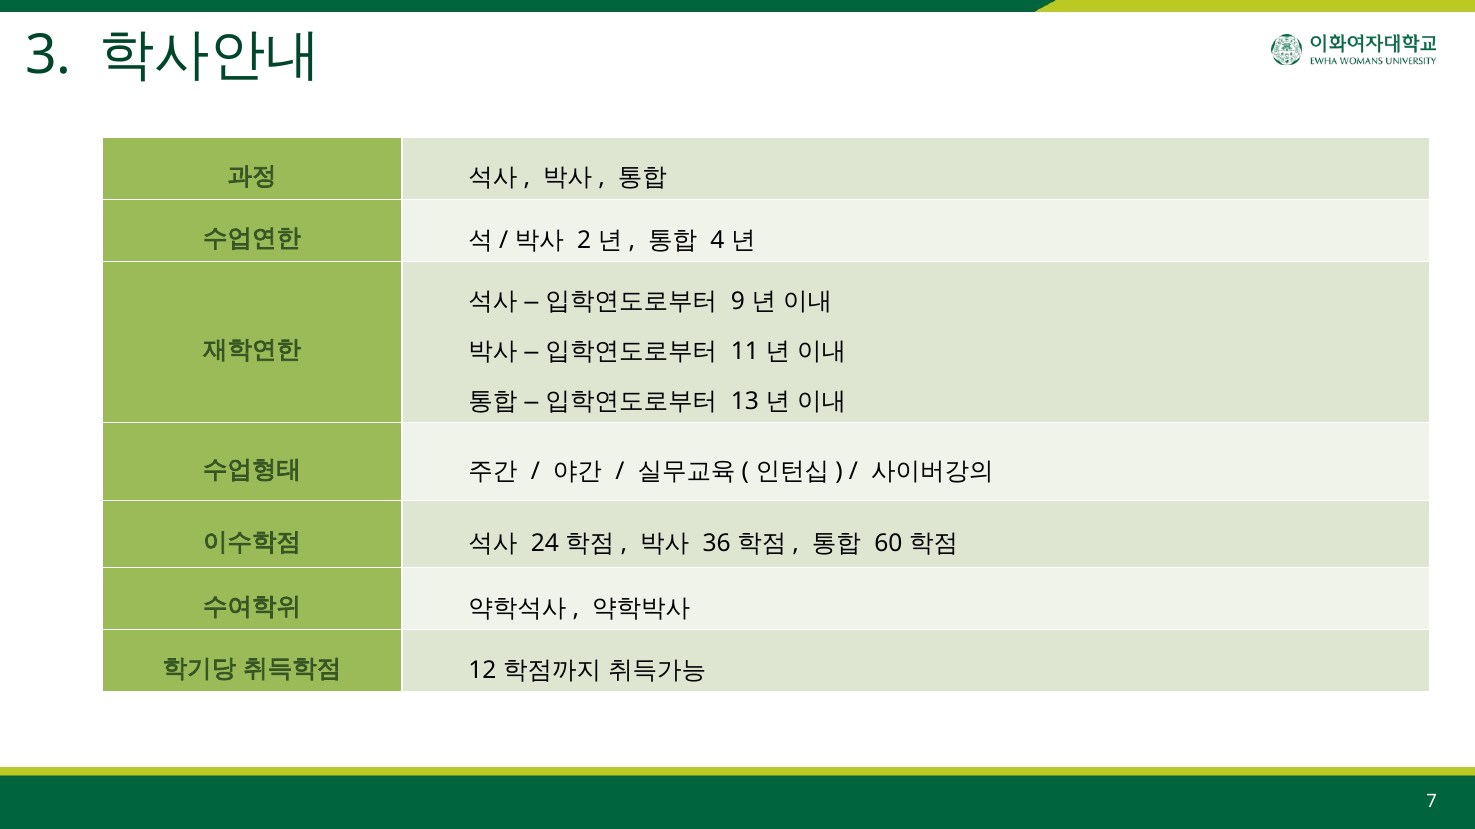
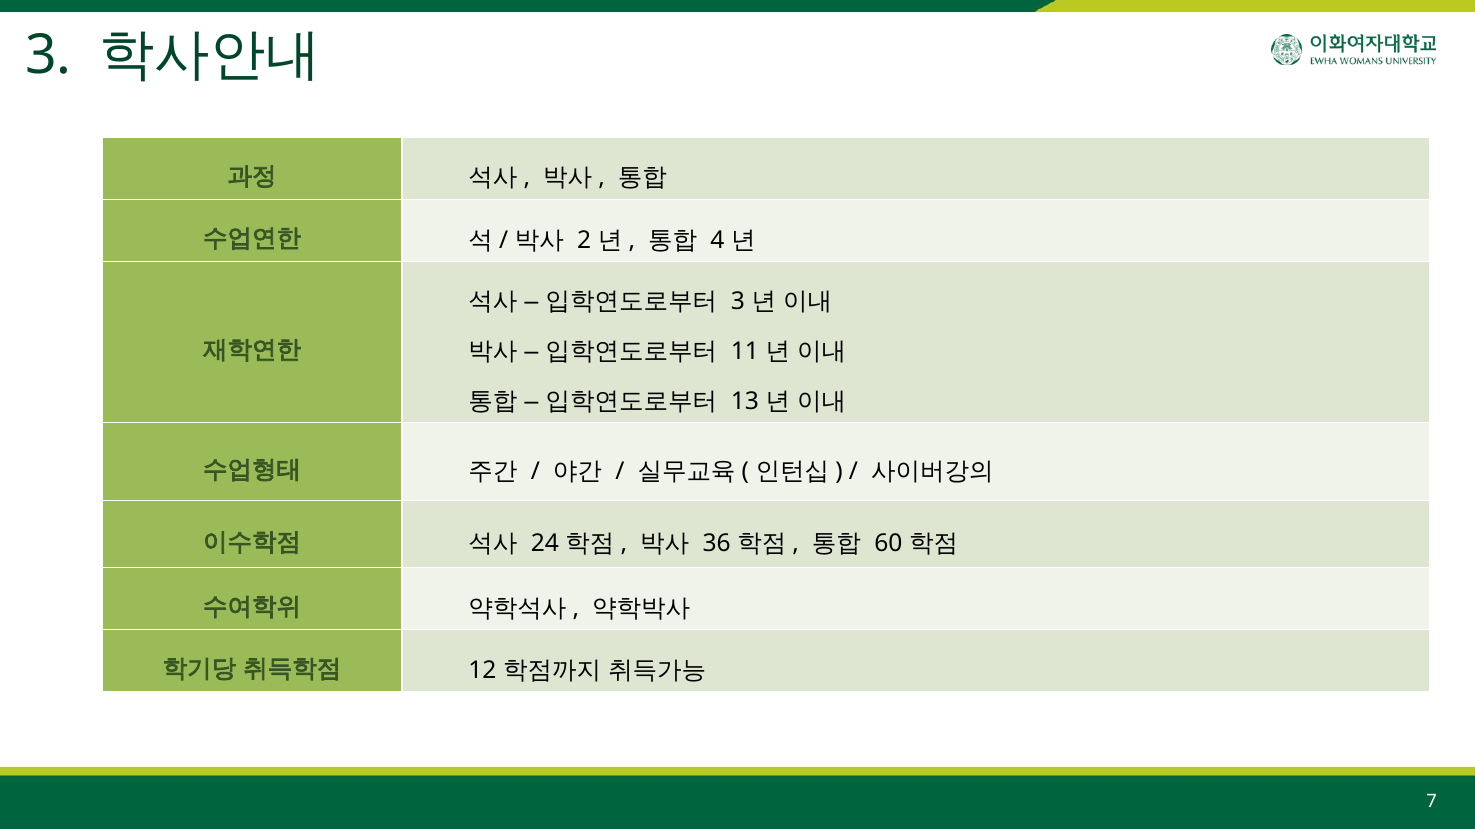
9 at (738, 302): 9 -> 3
